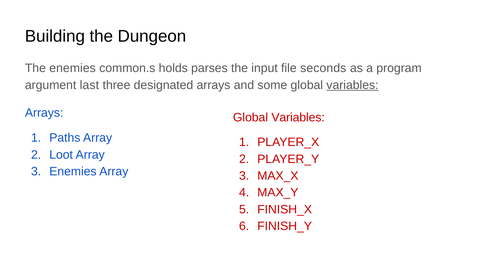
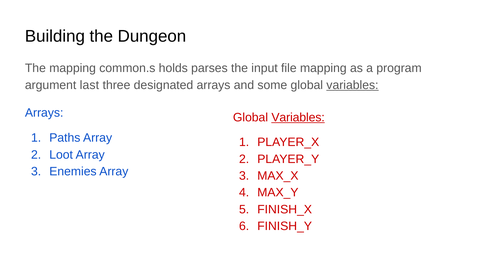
The enemies: enemies -> mapping
file seconds: seconds -> mapping
Variables at (298, 117) underline: none -> present
